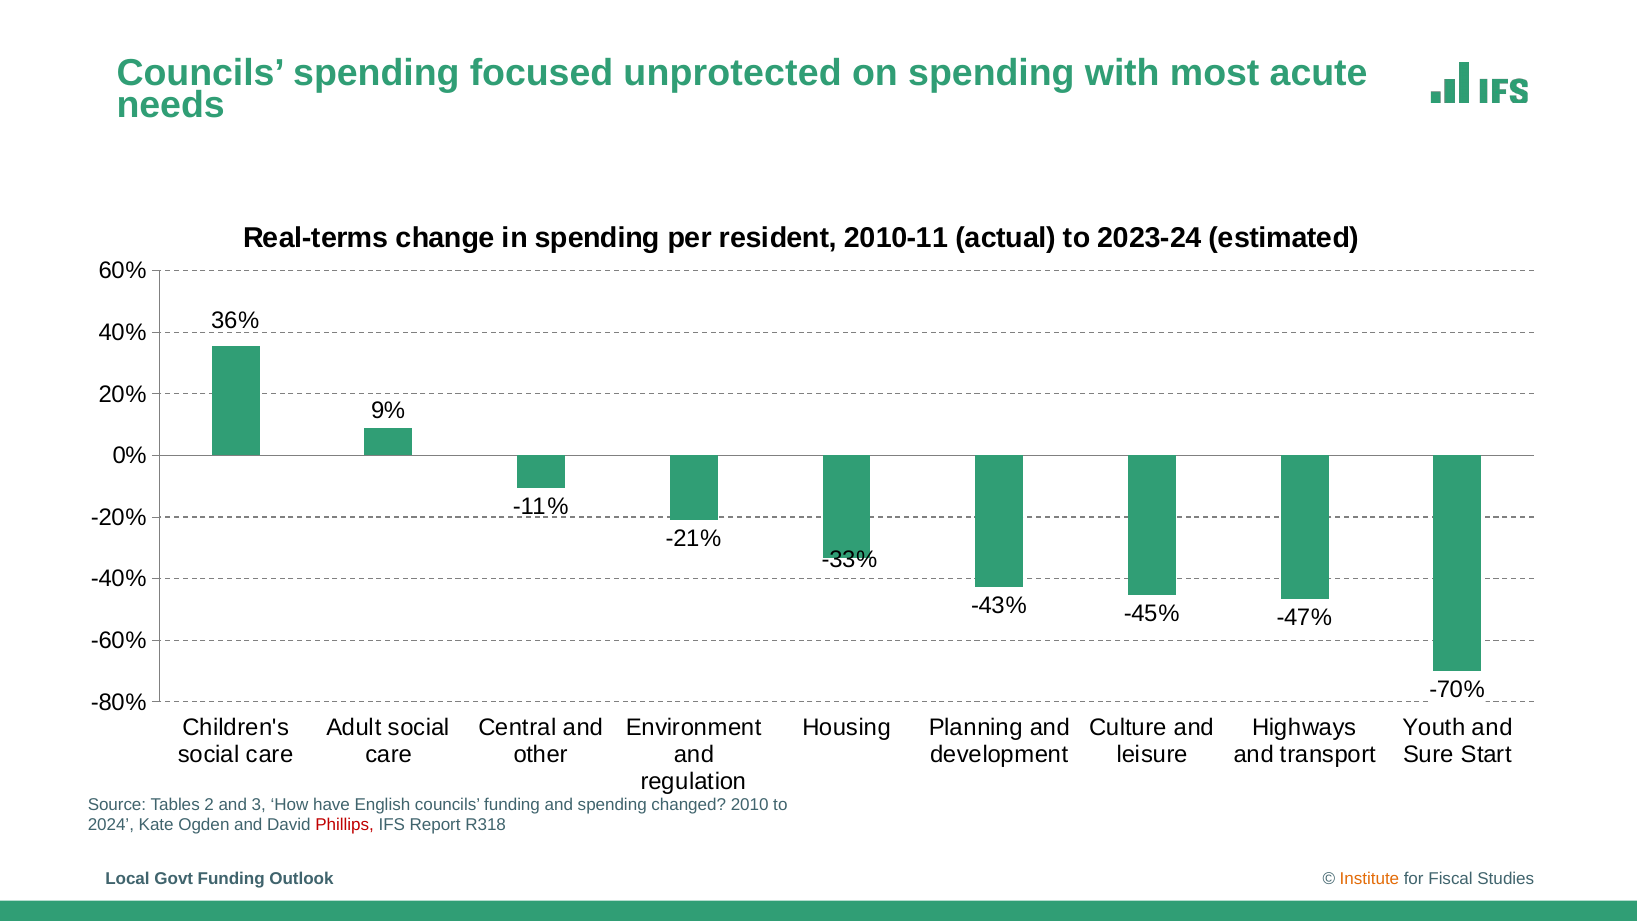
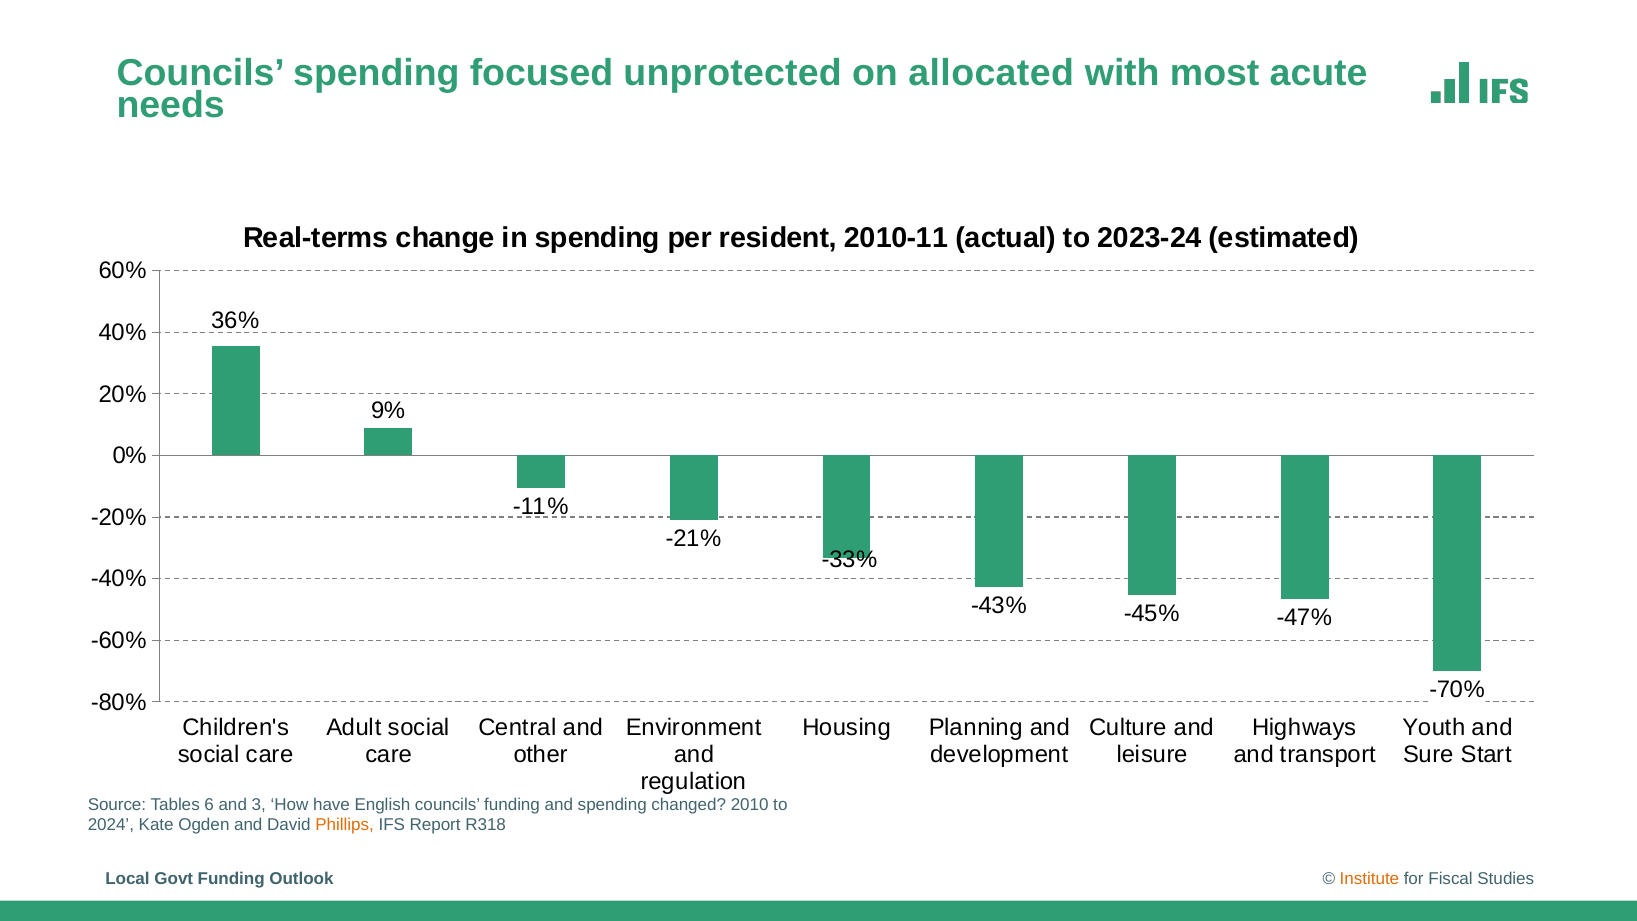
on spending: spending -> allocated
2: 2 -> 6
Phillips colour: red -> orange
